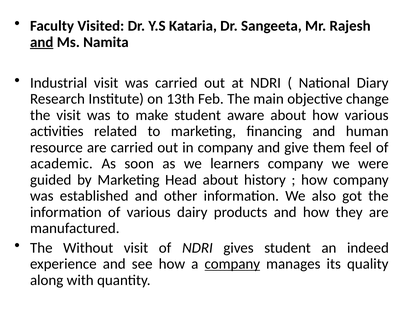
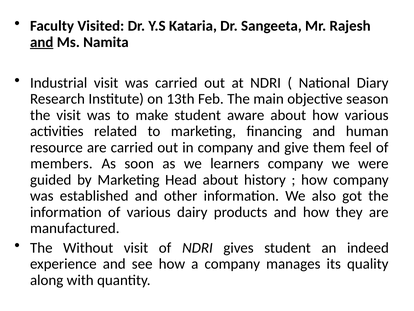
change: change -> season
academic: academic -> members
company at (232, 264) underline: present -> none
